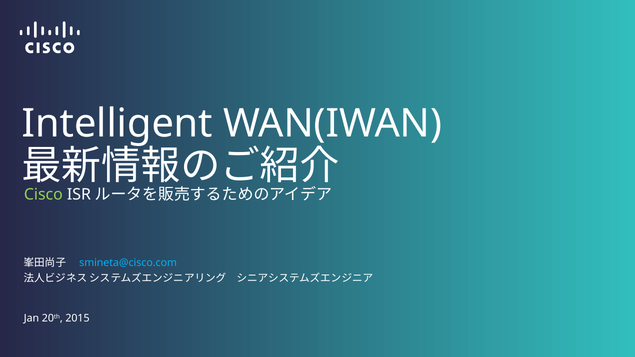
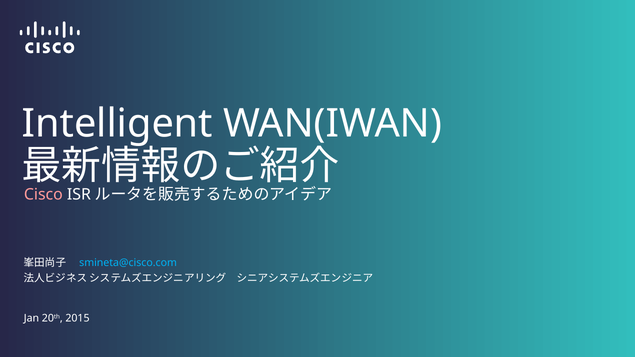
Cisco colour: light green -> pink
